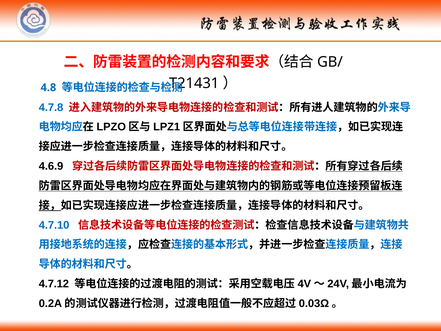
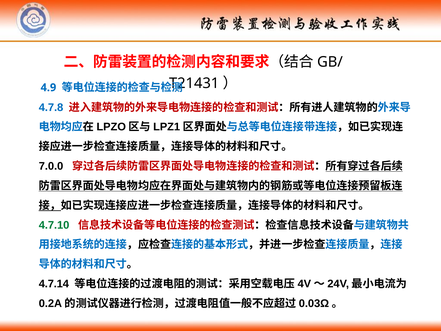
4.8: 4.8 -> 4.9
4.6.9: 4.6.9 -> 7.0.0
4.7.10 colour: blue -> green
4.7.12: 4.7.12 -> 4.7.14
